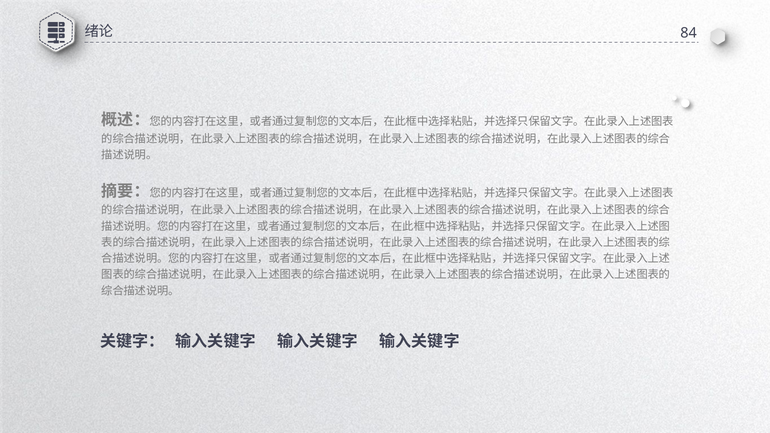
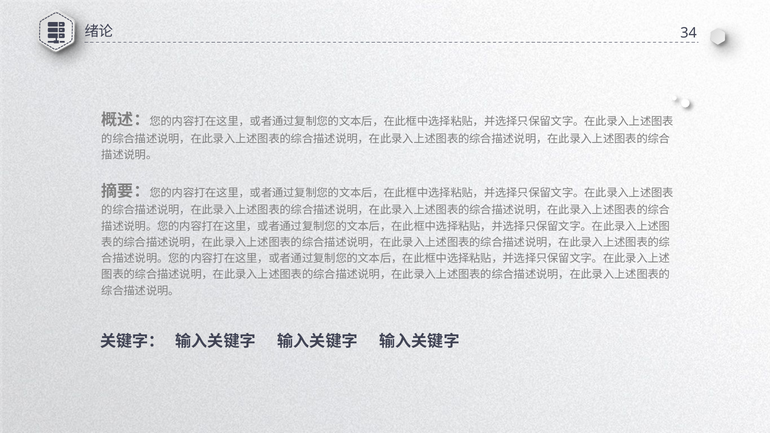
84: 84 -> 34
